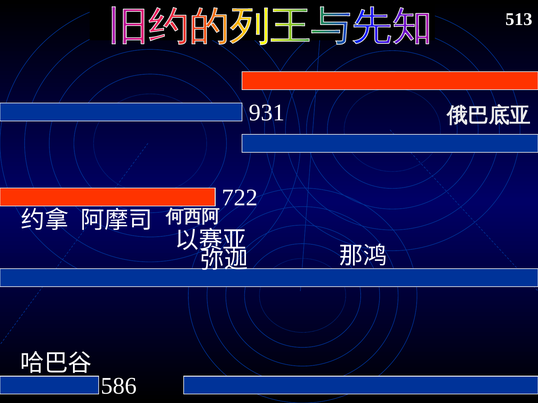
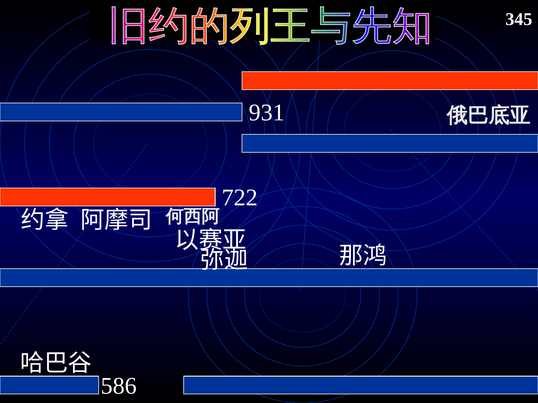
513: 513 -> 345
